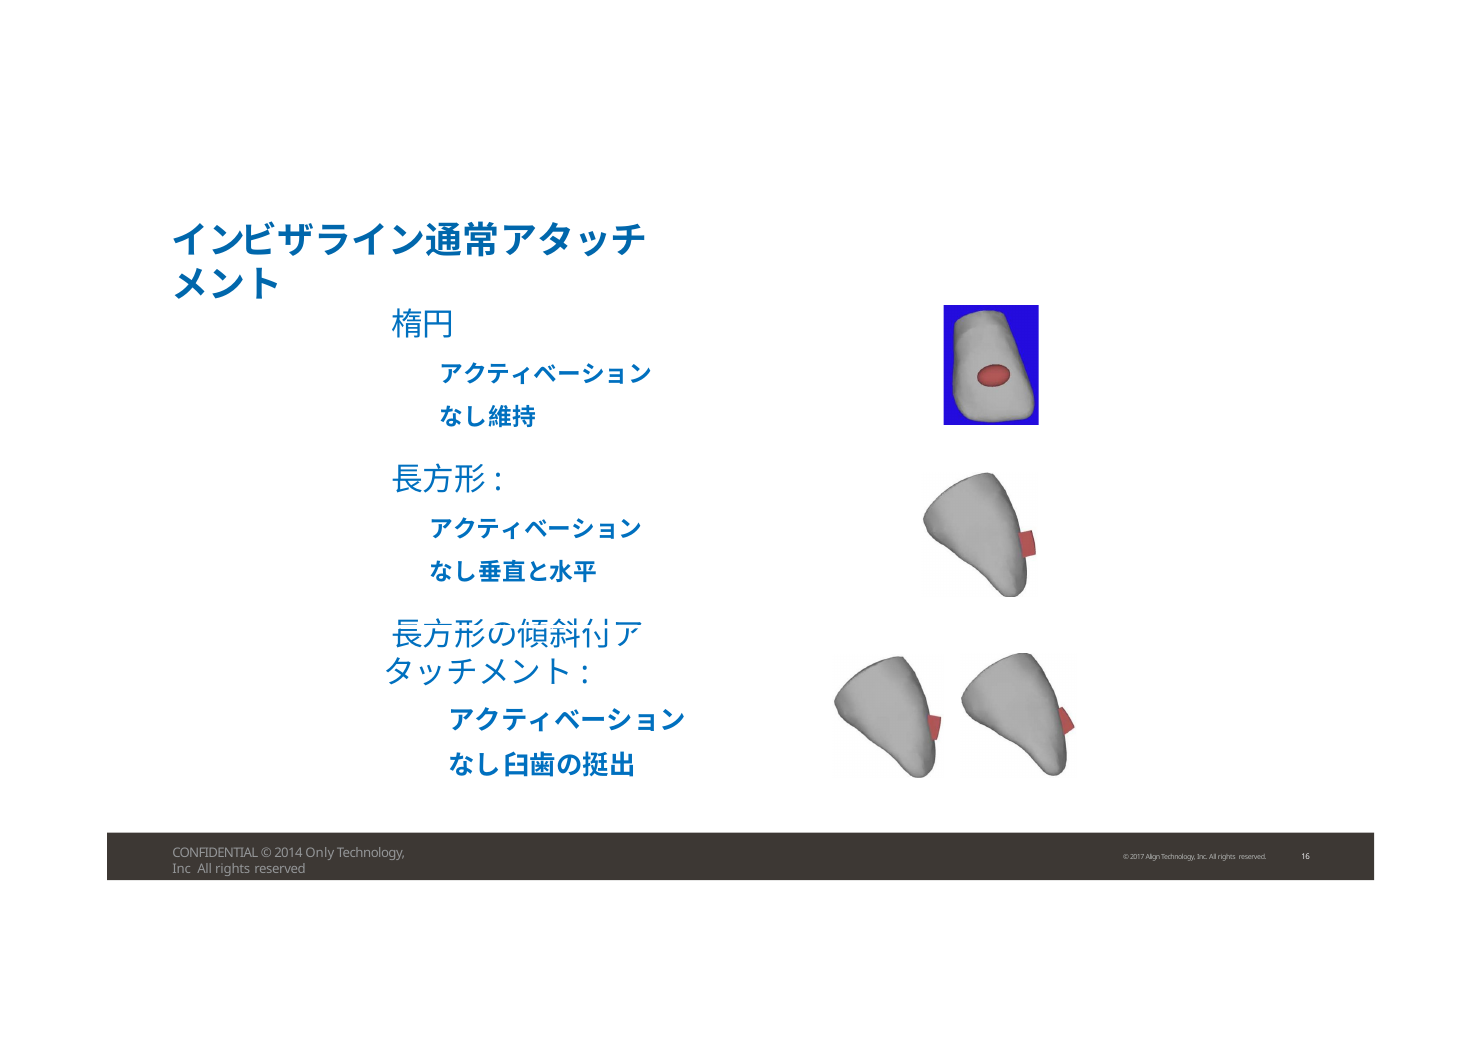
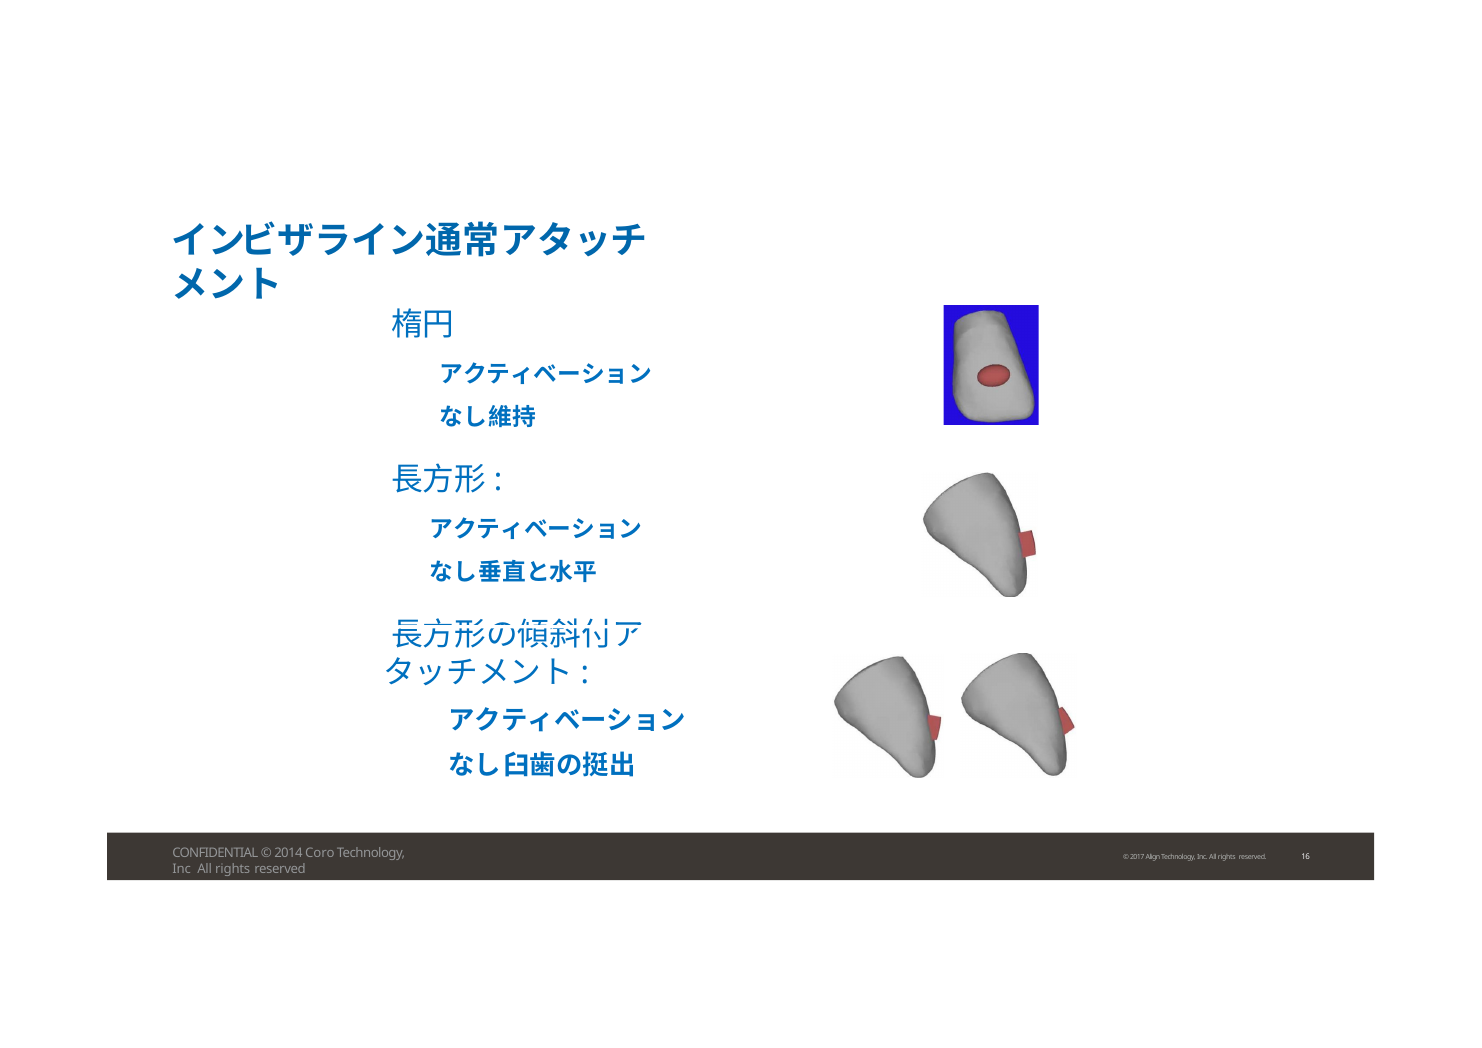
Only: Only -> Coro
